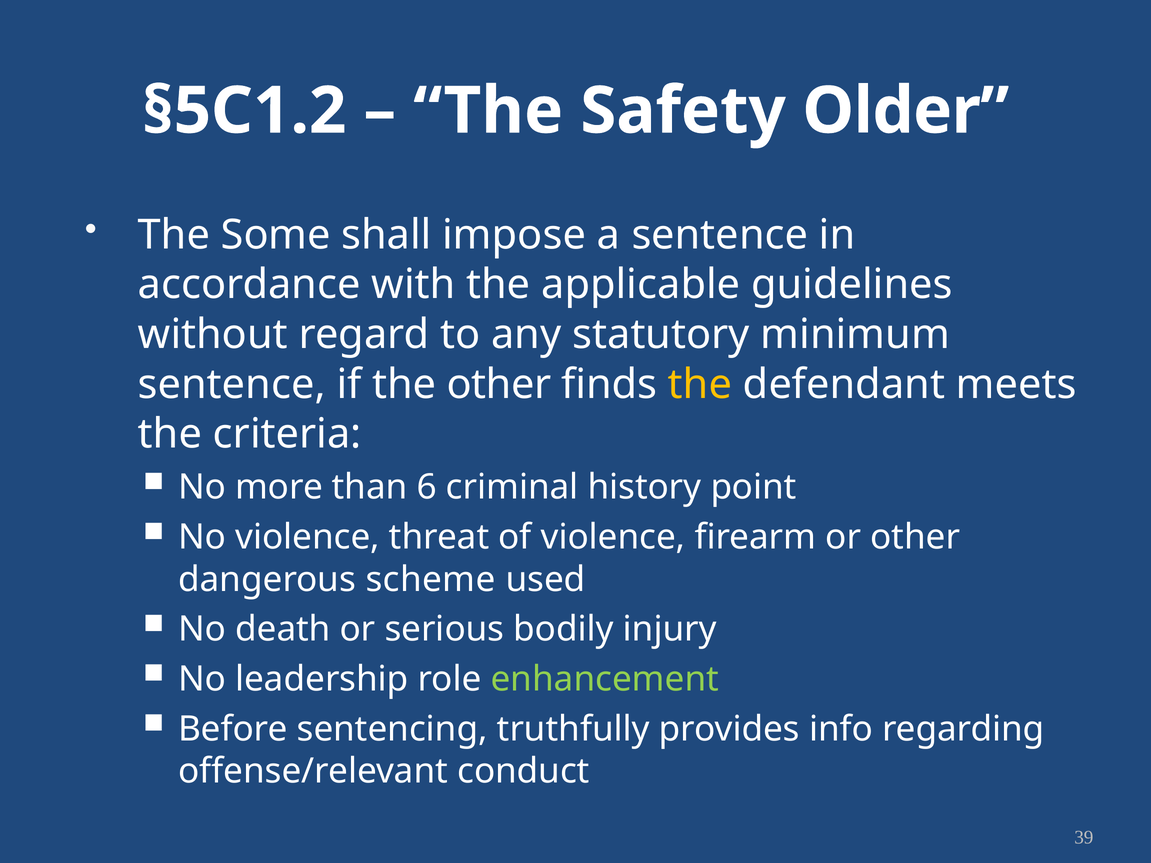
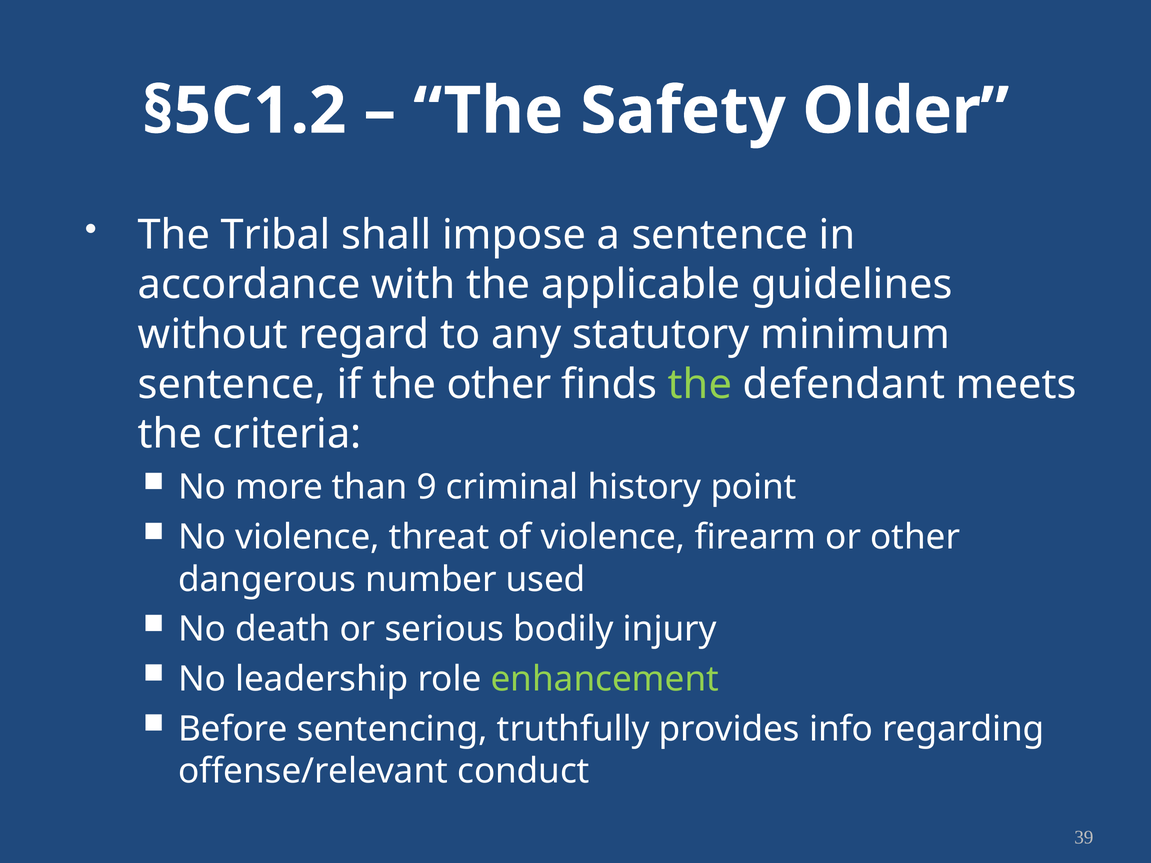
Some: Some -> Tribal
the at (700, 384) colour: yellow -> light green
6: 6 -> 9
scheme: scheme -> number
